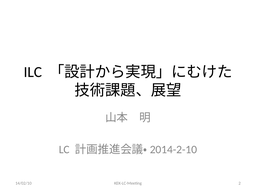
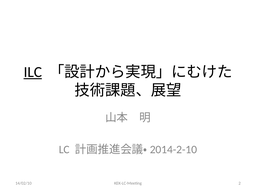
ILC underline: none -> present
